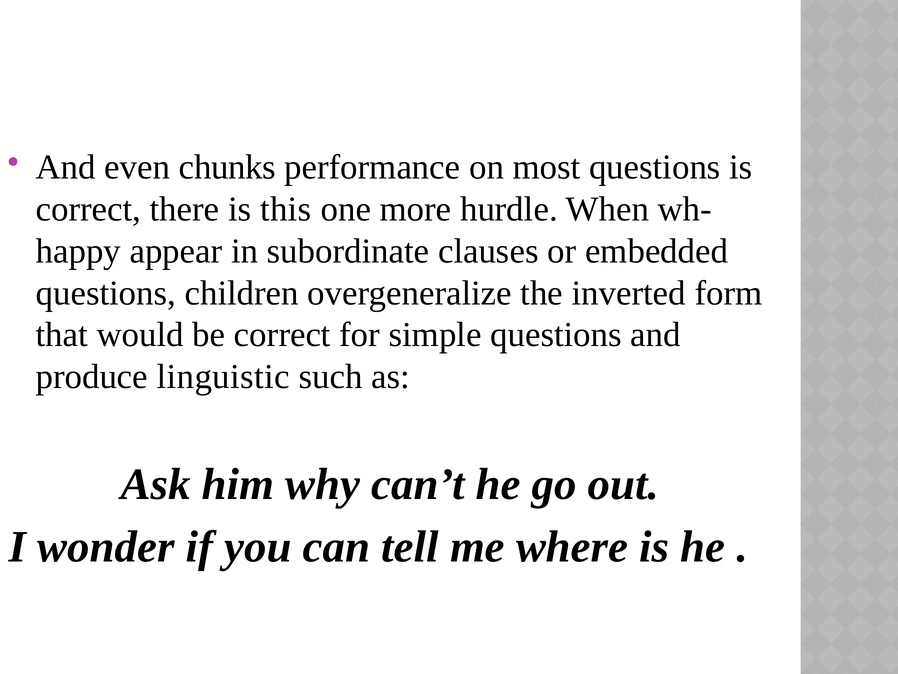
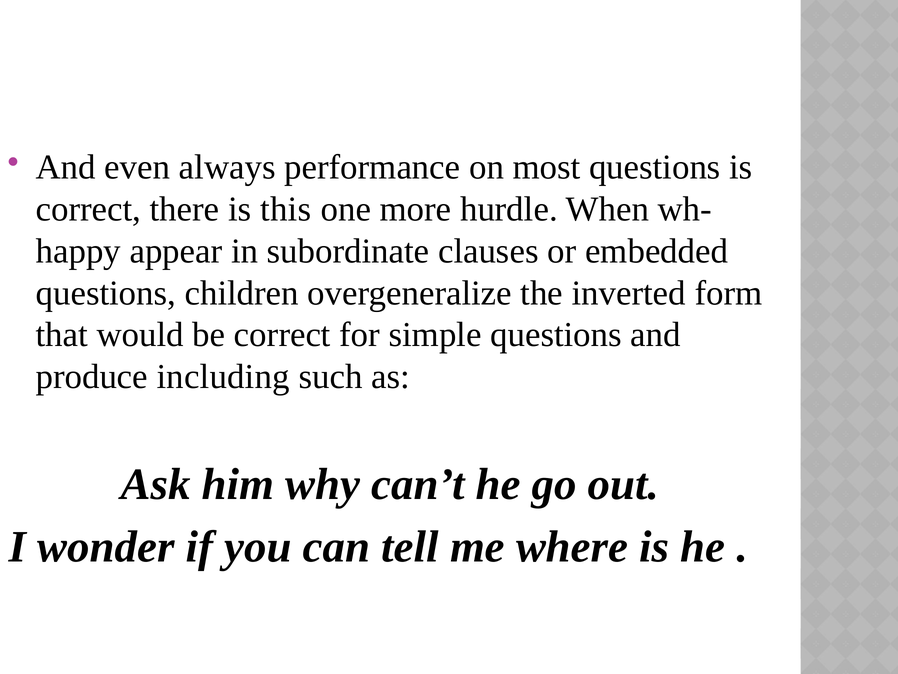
chunks: chunks -> always
linguistic: linguistic -> including
